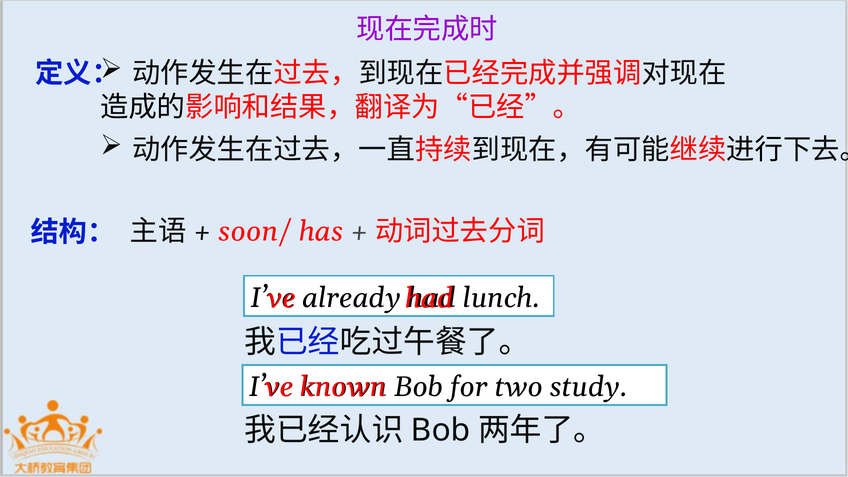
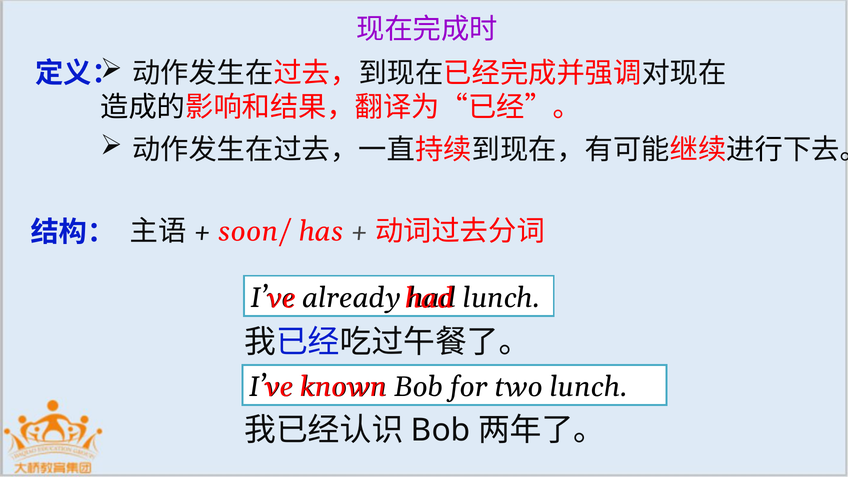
two study: study -> lunch
